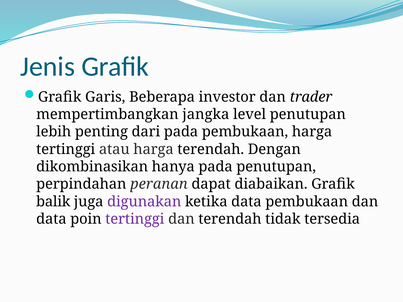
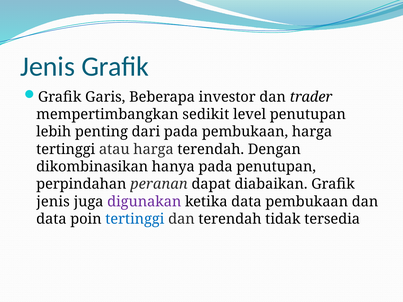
jangka: jangka -> sedikit
balik at (53, 202): balik -> jenis
tertinggi at (135, 219) colour: purple -> blue
